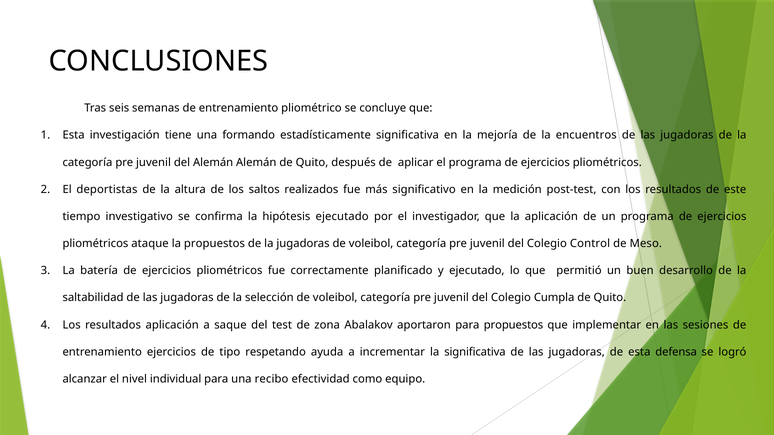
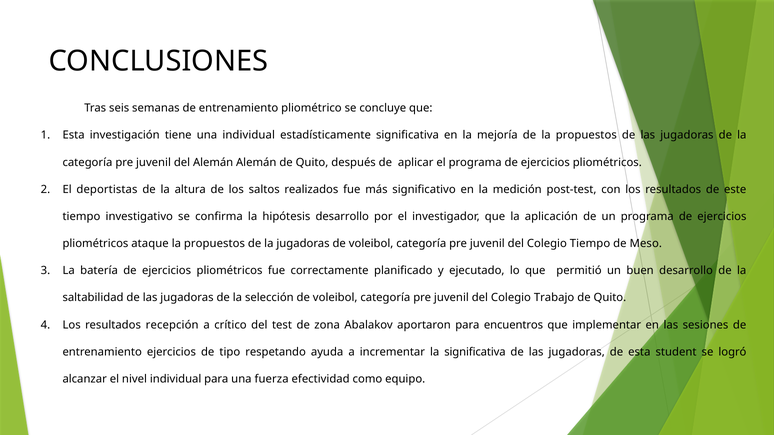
una formando: formando -> individual
de la encuentros: encuentros -> propuestos
hipótesis ejecutado: ejecutado -> desarrollo
Colegio Control: Control -> Tiempo
Cumpla: Cumpla -> Trabajo
resultados aplicación: aplicación -> recepción
saque: saque -> crítico
para propuestos: propuestos -> encuentros
defensa: defensa -> student
recibo: recibo -> fuerza
